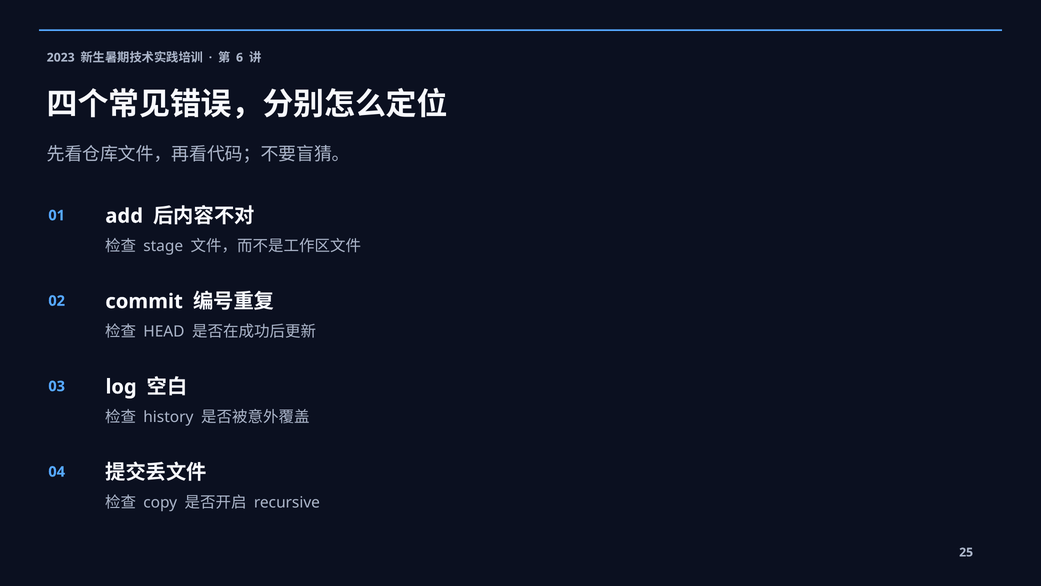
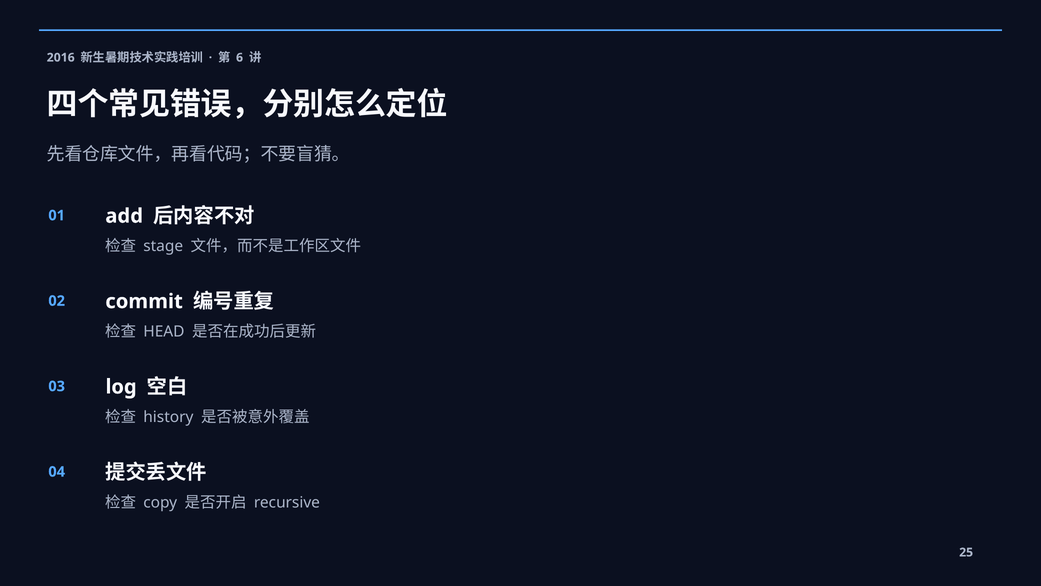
2023: 2023 -> 2016
